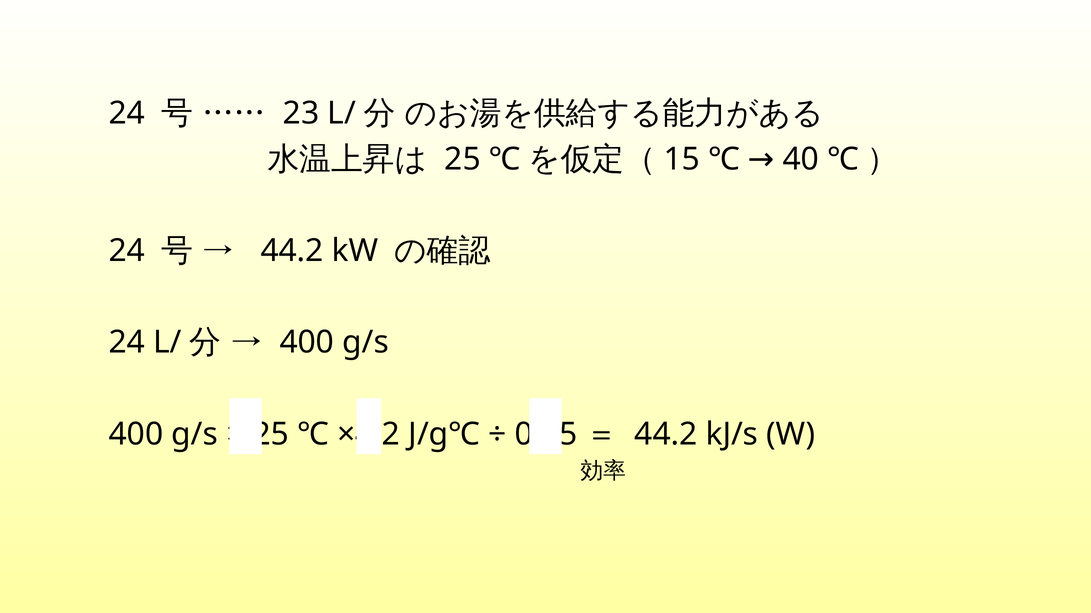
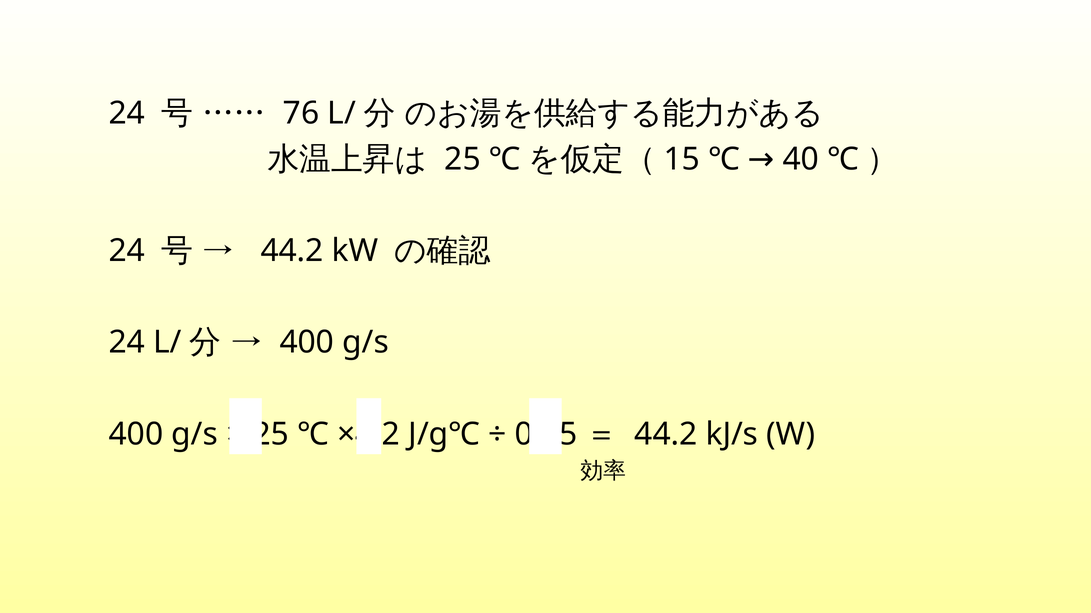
23: 23 -> 76
